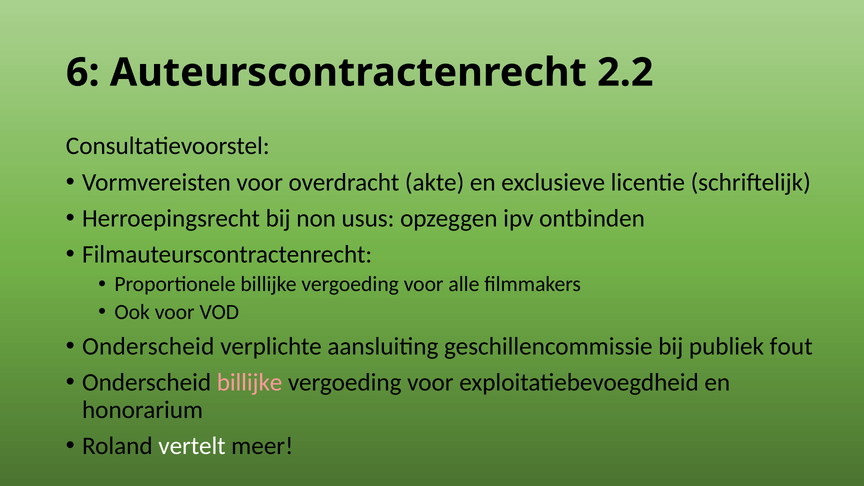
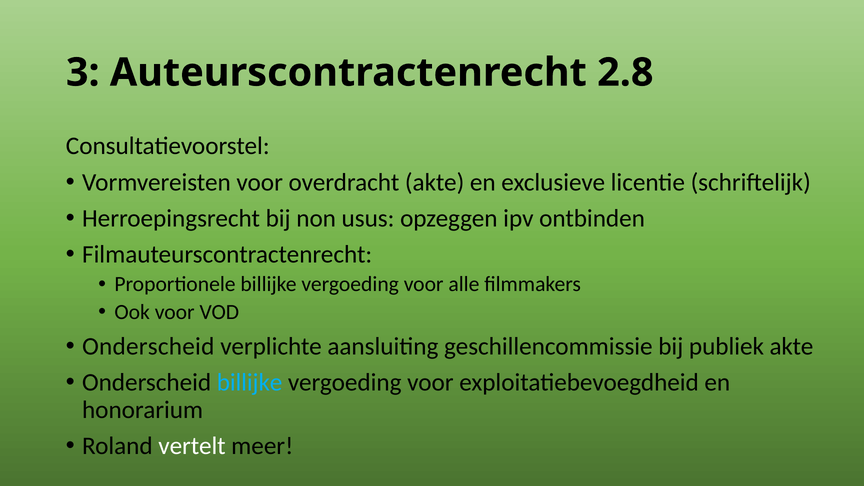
6: 6 -> 3
2.2: 2.2 -> 2.8
publiek fout: fout -> akte
billijke at (250, 383) colour: pink -> light blue
